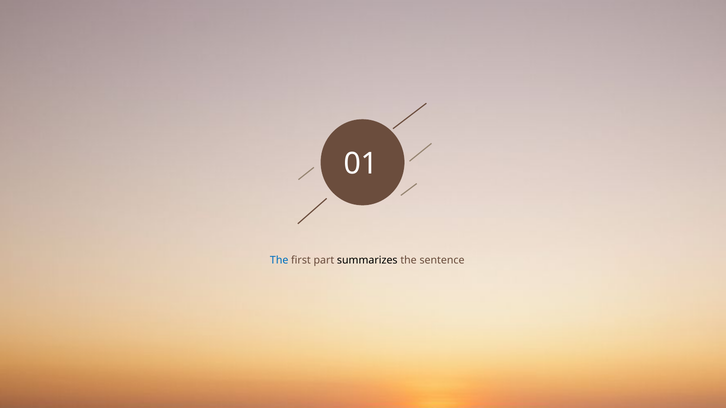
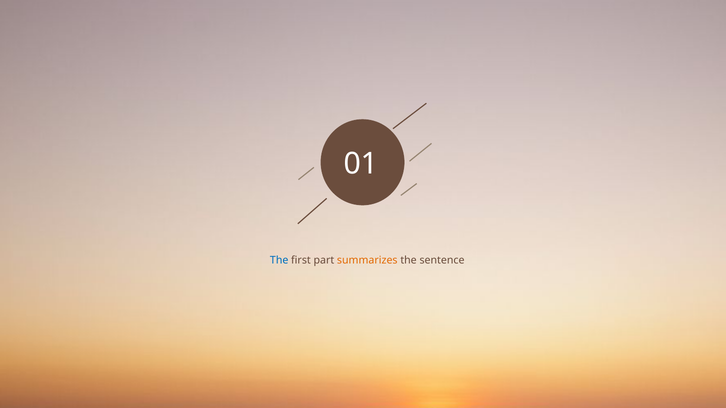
summarizes colour: black -> orange
